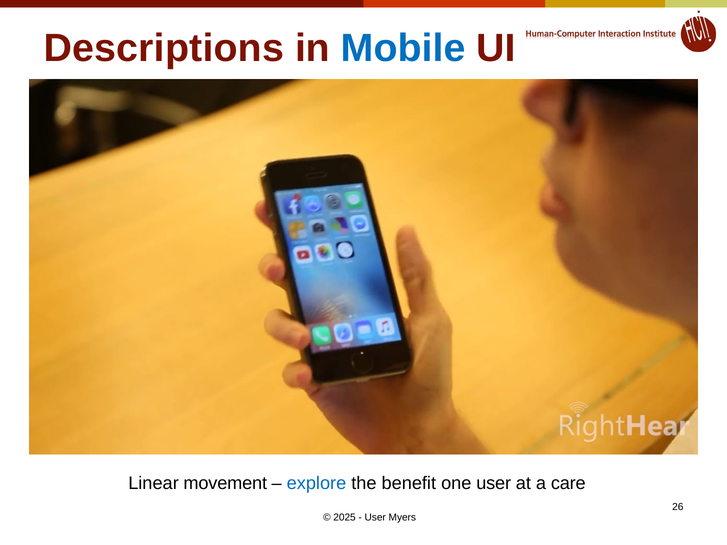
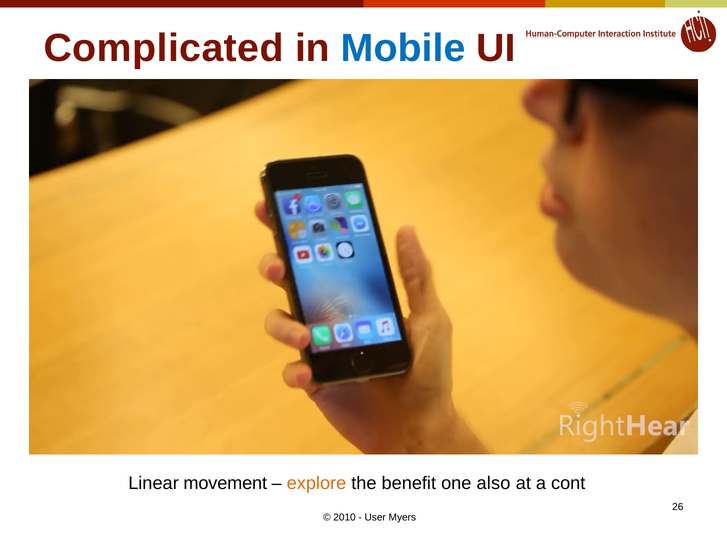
Descriptions: Descriptions -> Complicated
explore colour: blue -> orange
one user: user -> also
care: care -> cont
2025: 2025 -> 2010
